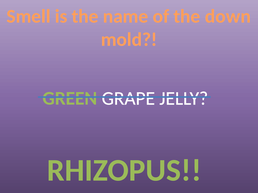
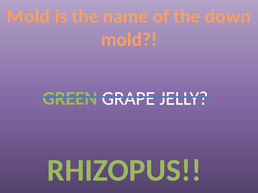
Smell at (29, 16): Smell -> Mold
